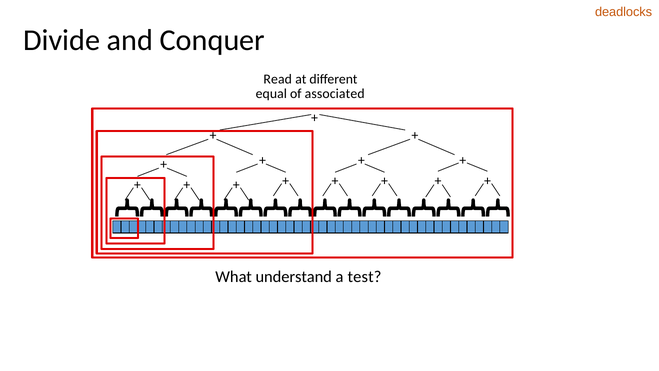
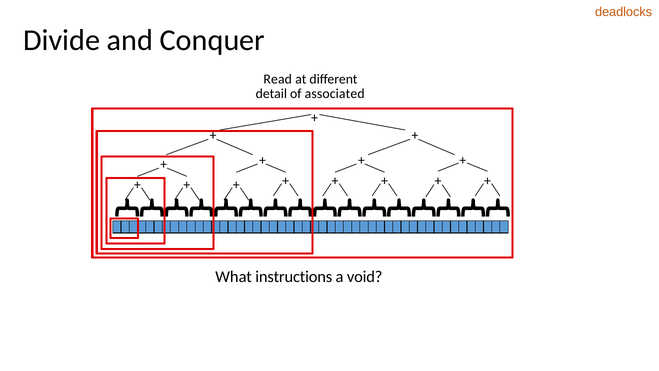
equal: equal -> detail
understand: understand -> instructions
test: test -> void
